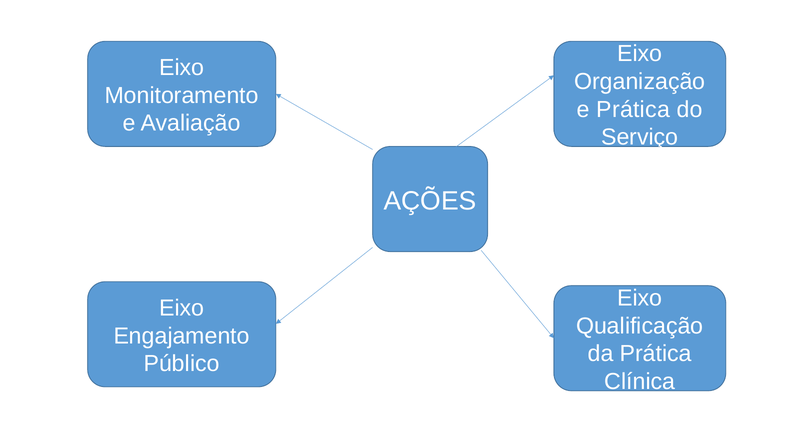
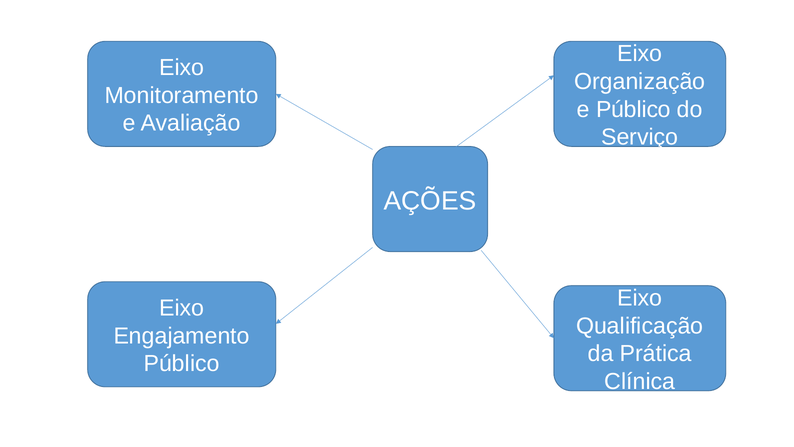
e Prática: Prática -> Público
